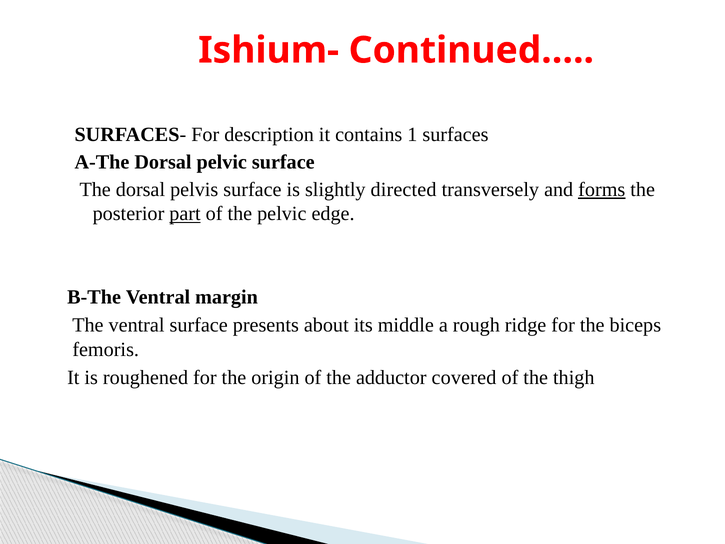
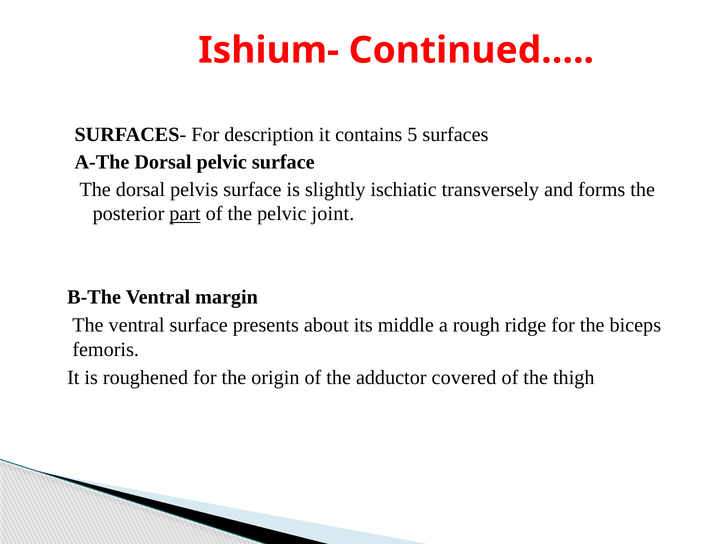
1: 1 -> 5
directed: directed -> ischiatic
forms underline: present -> none
edge: edge -> joint
